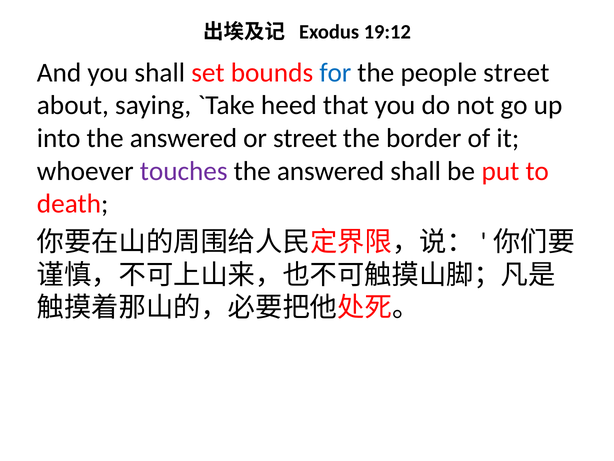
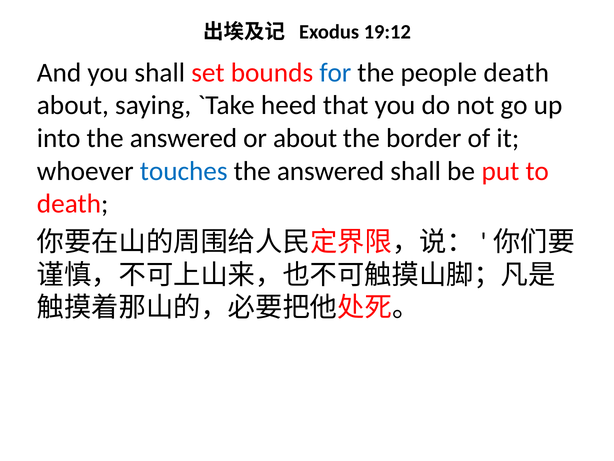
people street: street -> death
or street: street -> about
touches colour: purple -> blue
